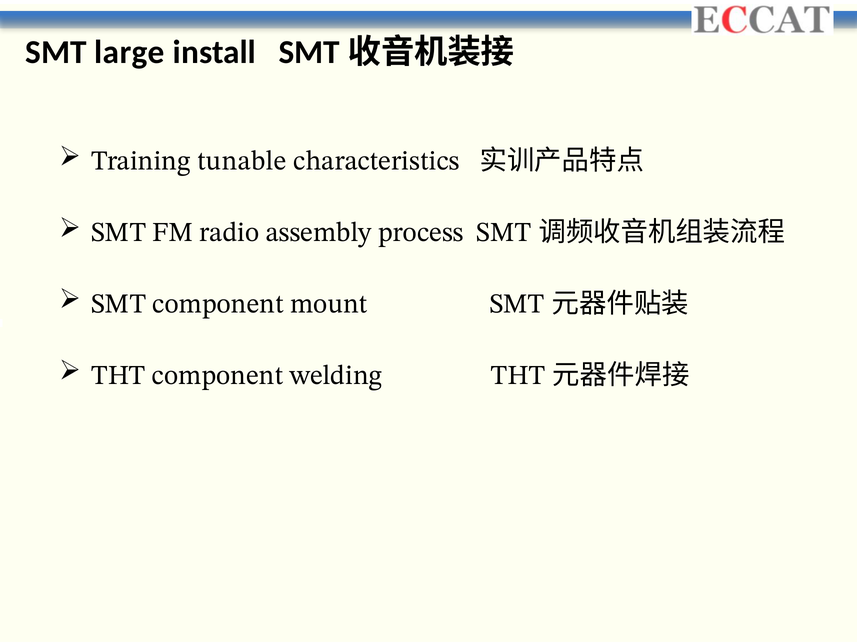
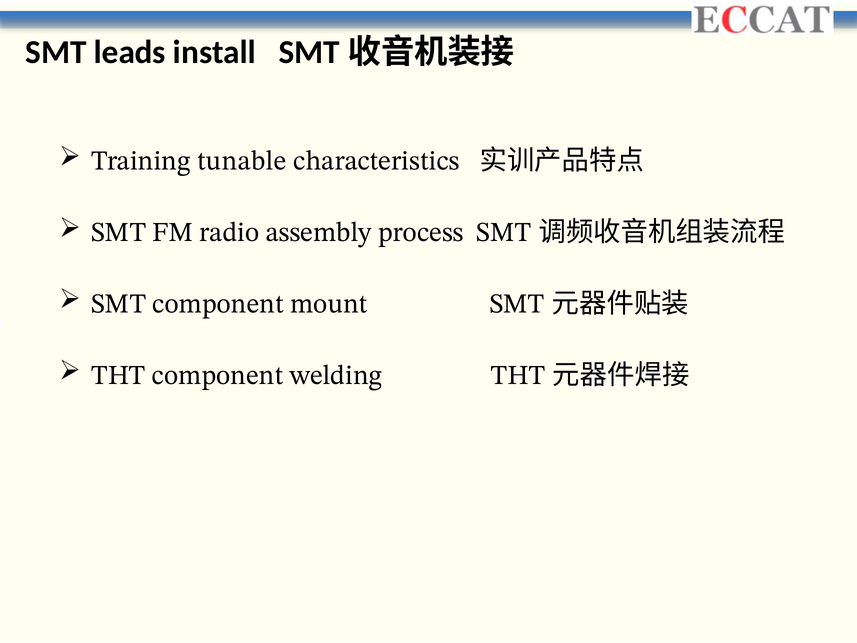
large: large -> leads
